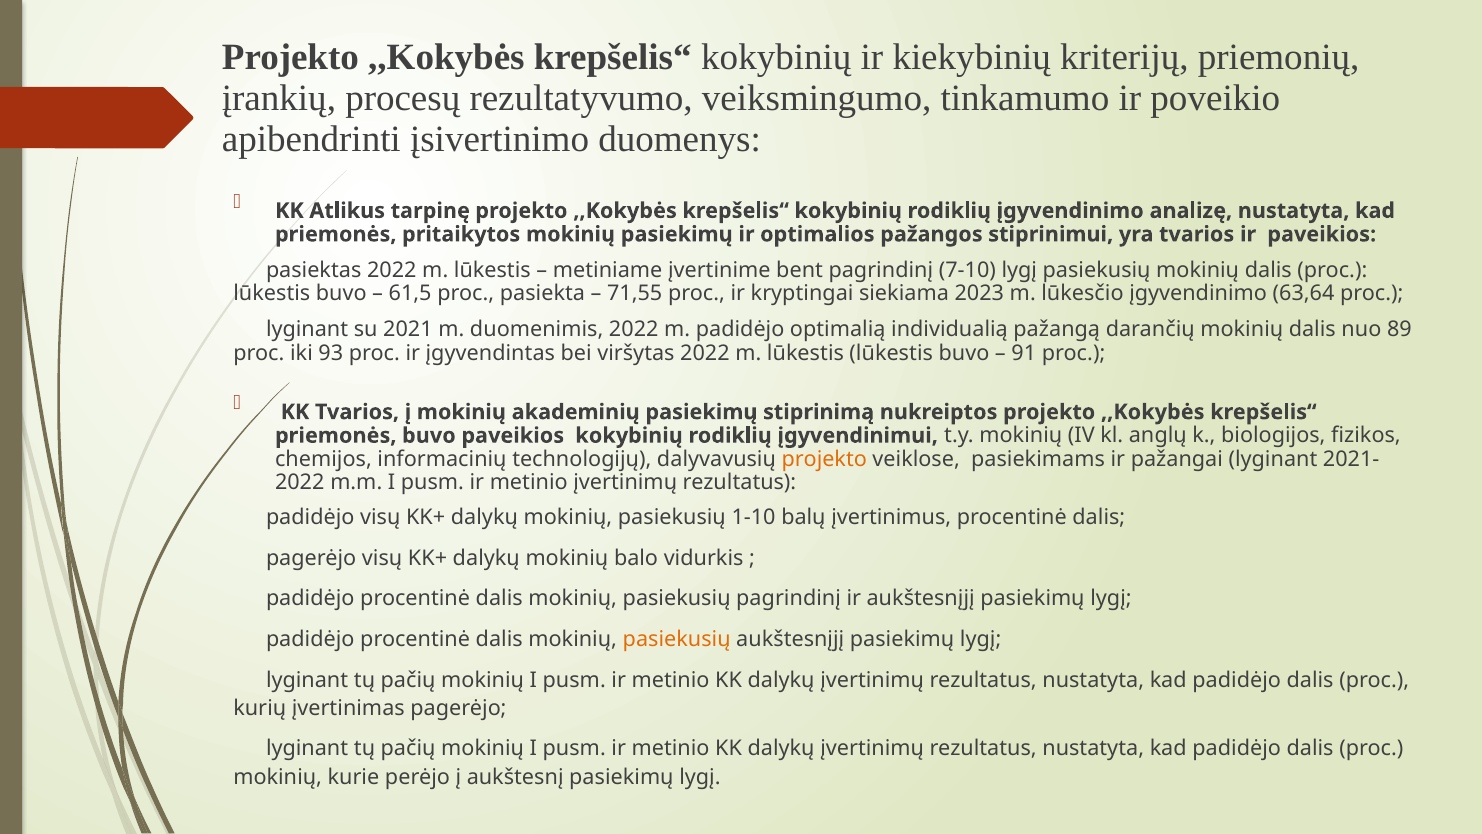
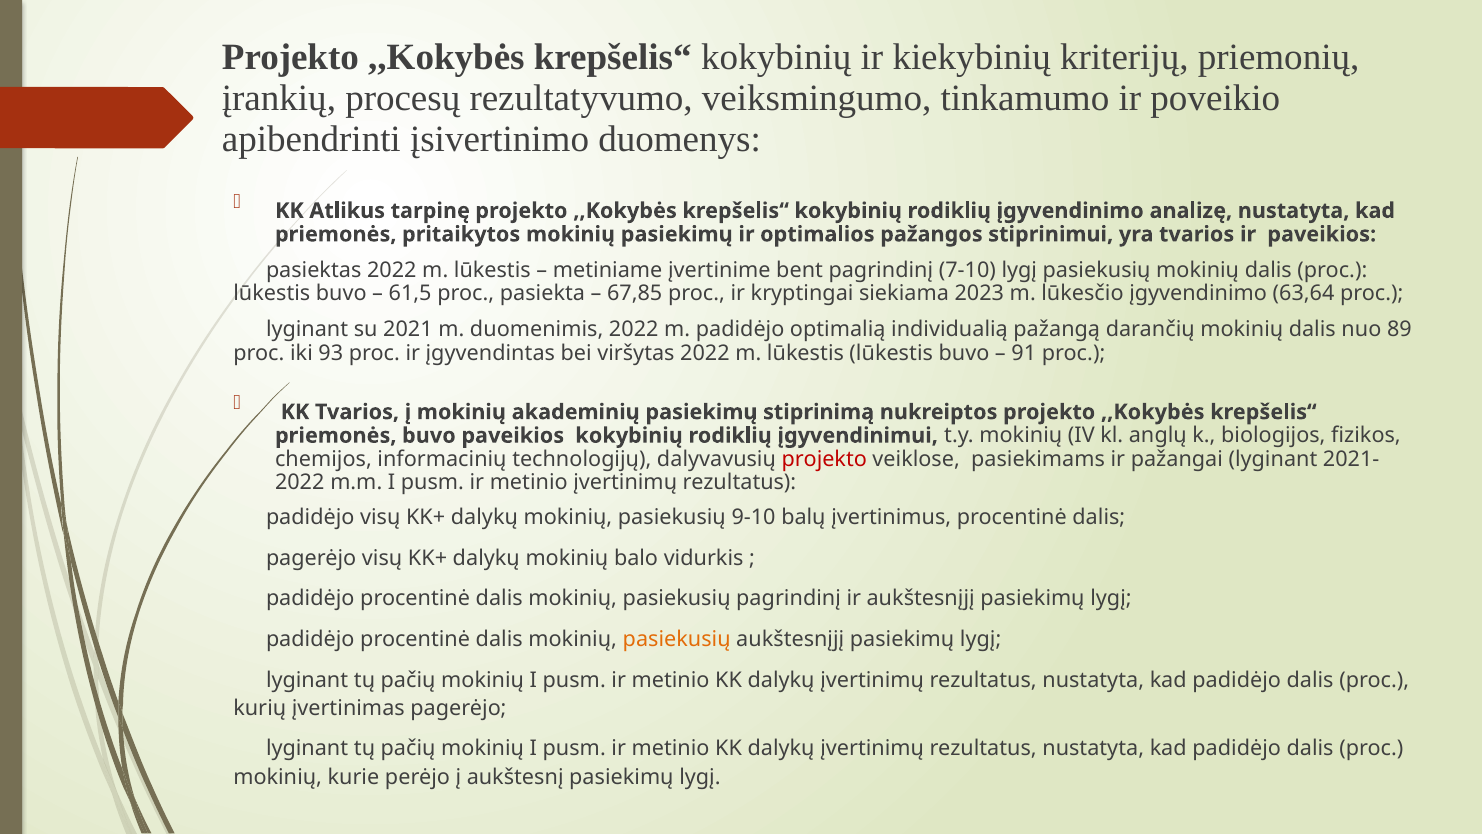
71,55: 71,55 -> 67,85
projekto at (824, 459) colour: orange -> red
1-10: 1-10 -> 9-10
